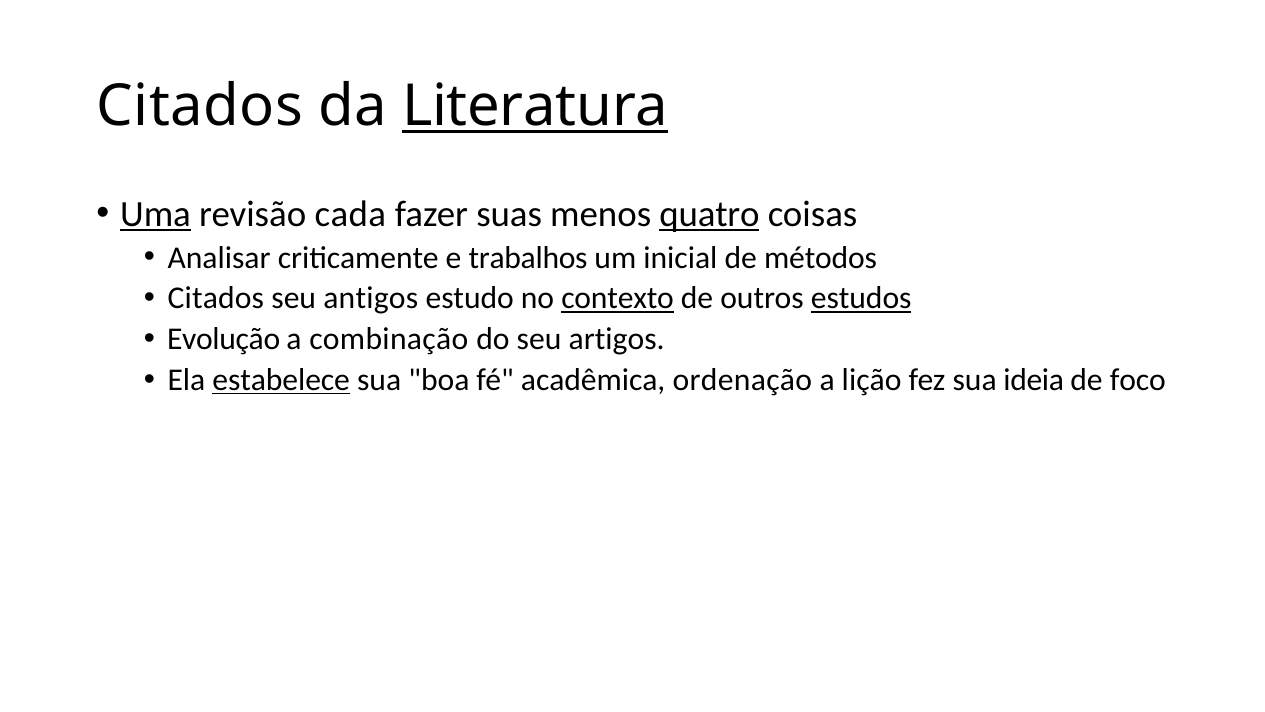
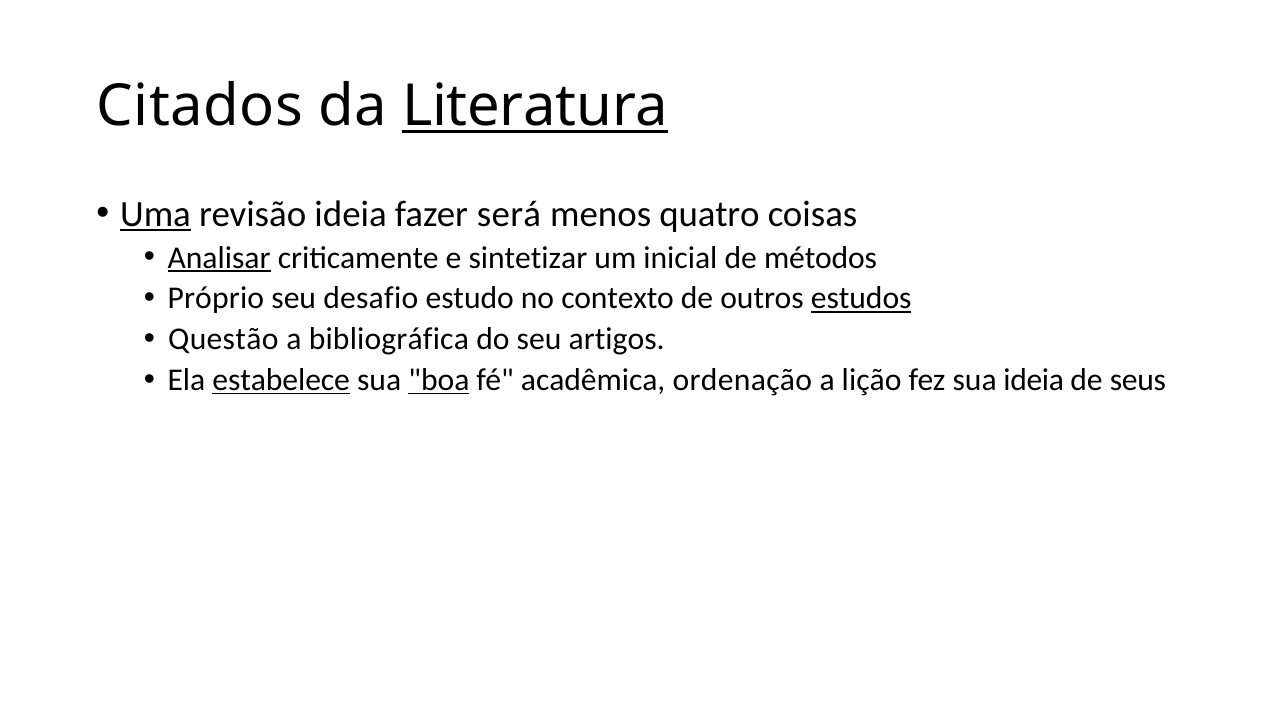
revisão cada: cada -> ideia
suas: suas -> será
quatro underline: present -> none
Analisar underline: none -> present
trabalhos: trabalhos -> sintetizar
Citados at (216, 298): Citados -> Próprio
antigos: antigos -> desafio
contexto underline: present -> none
Evolução: Evolução -> Questão
combinação: combinação -> bibliográfica
boa underline: none -> present
foco: foco -> seus
